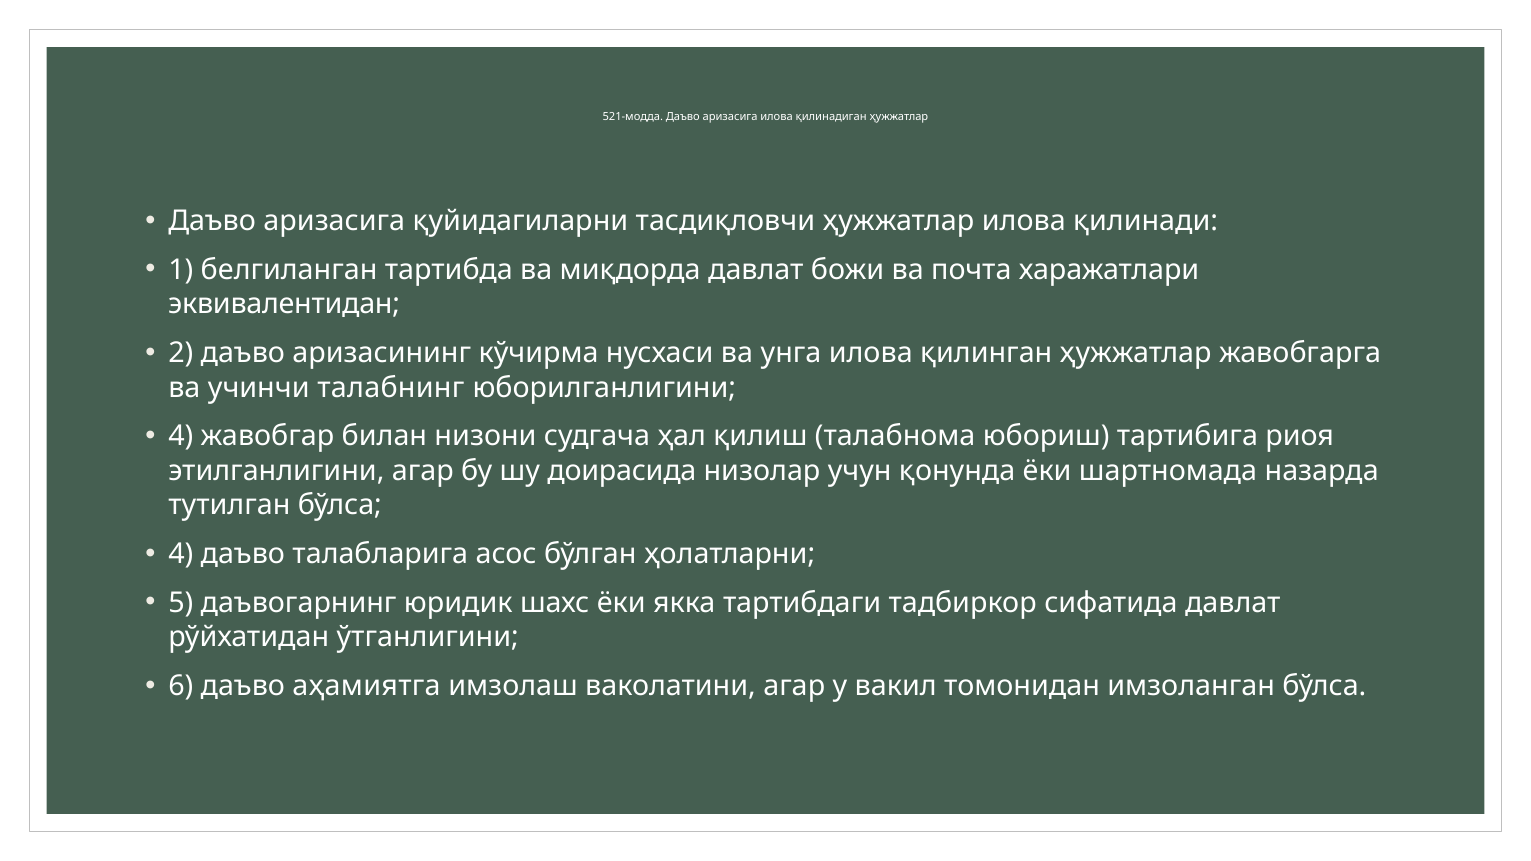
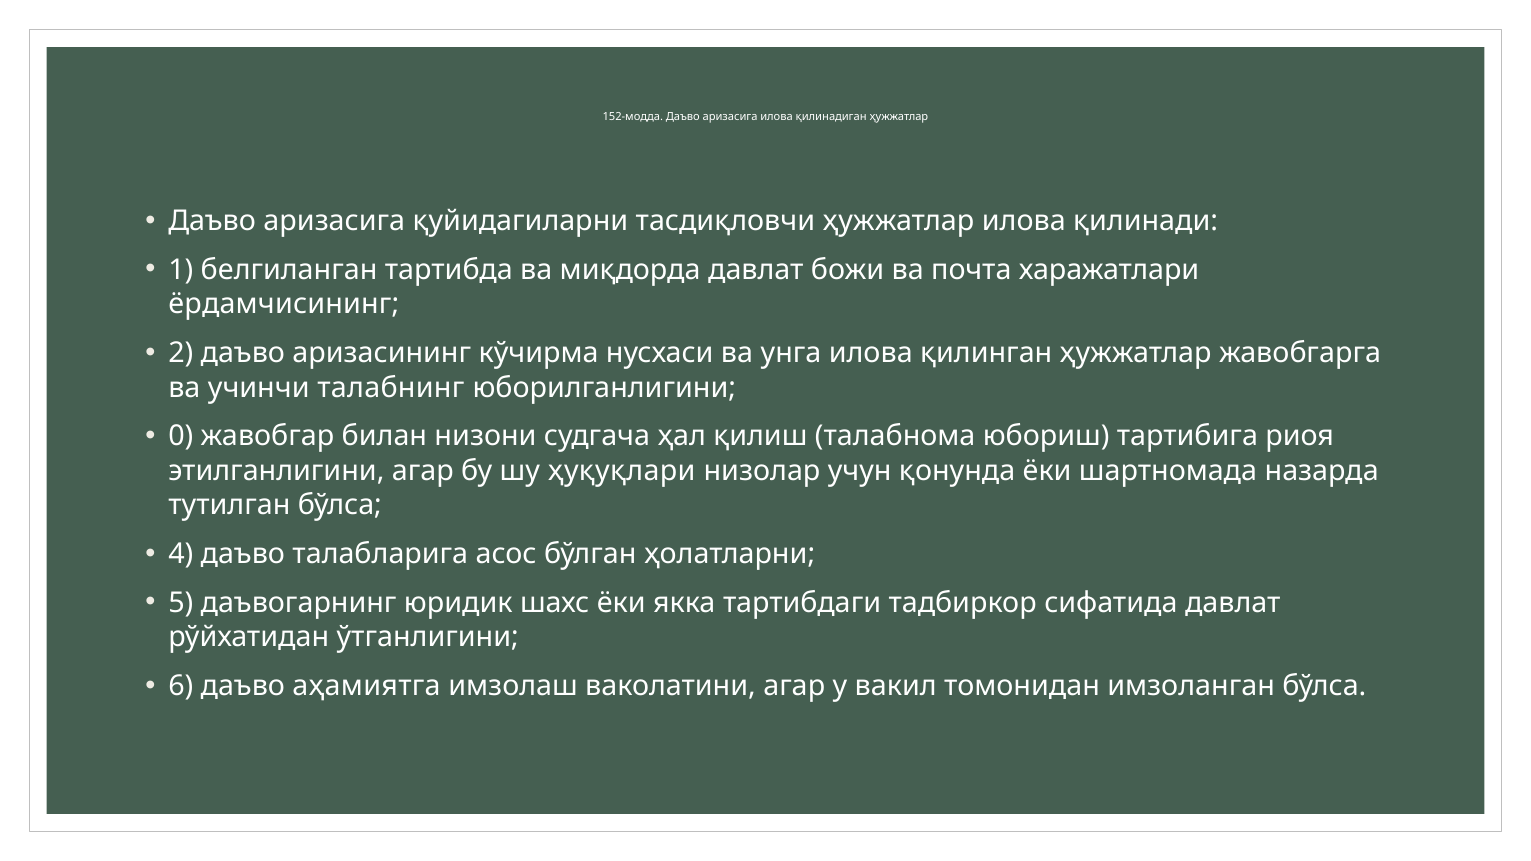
521-модда: 521-модда -> 152-модда
эквивалентидан: эквивалентидан -> ёрдамчисининг
4 at (181, 437): 4 -> 0
доирасида: доирасида -> ҳуқуқлари
